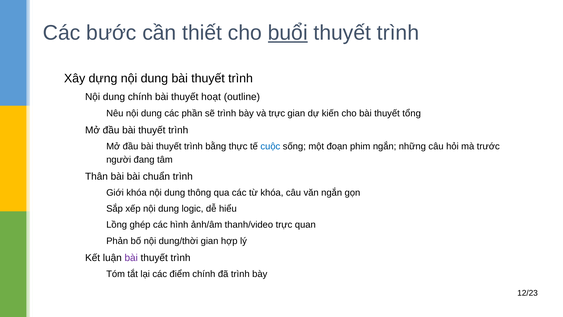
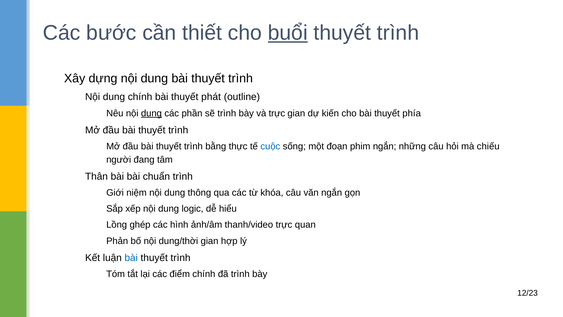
hoạt: hoạt -> phát
dung at (151, 113) underline: none -> present
tổng: tổng -> phía
trước: trước -> chiếu
Giới khóa: khóa -> niệm
bài at (131, 258) colour: purple -> blue
